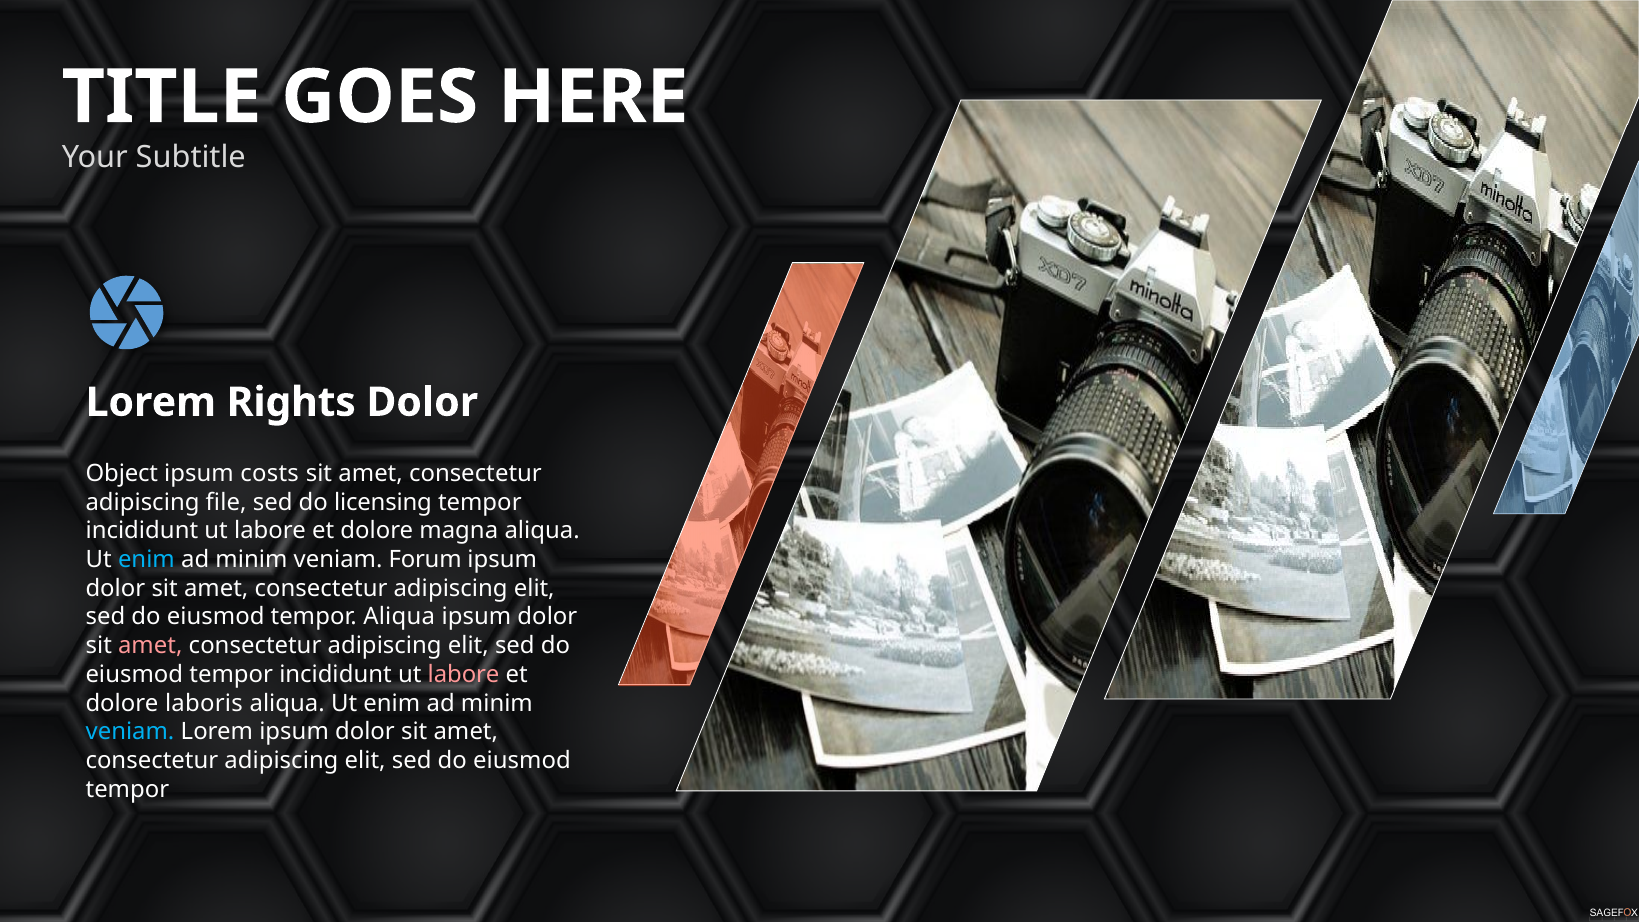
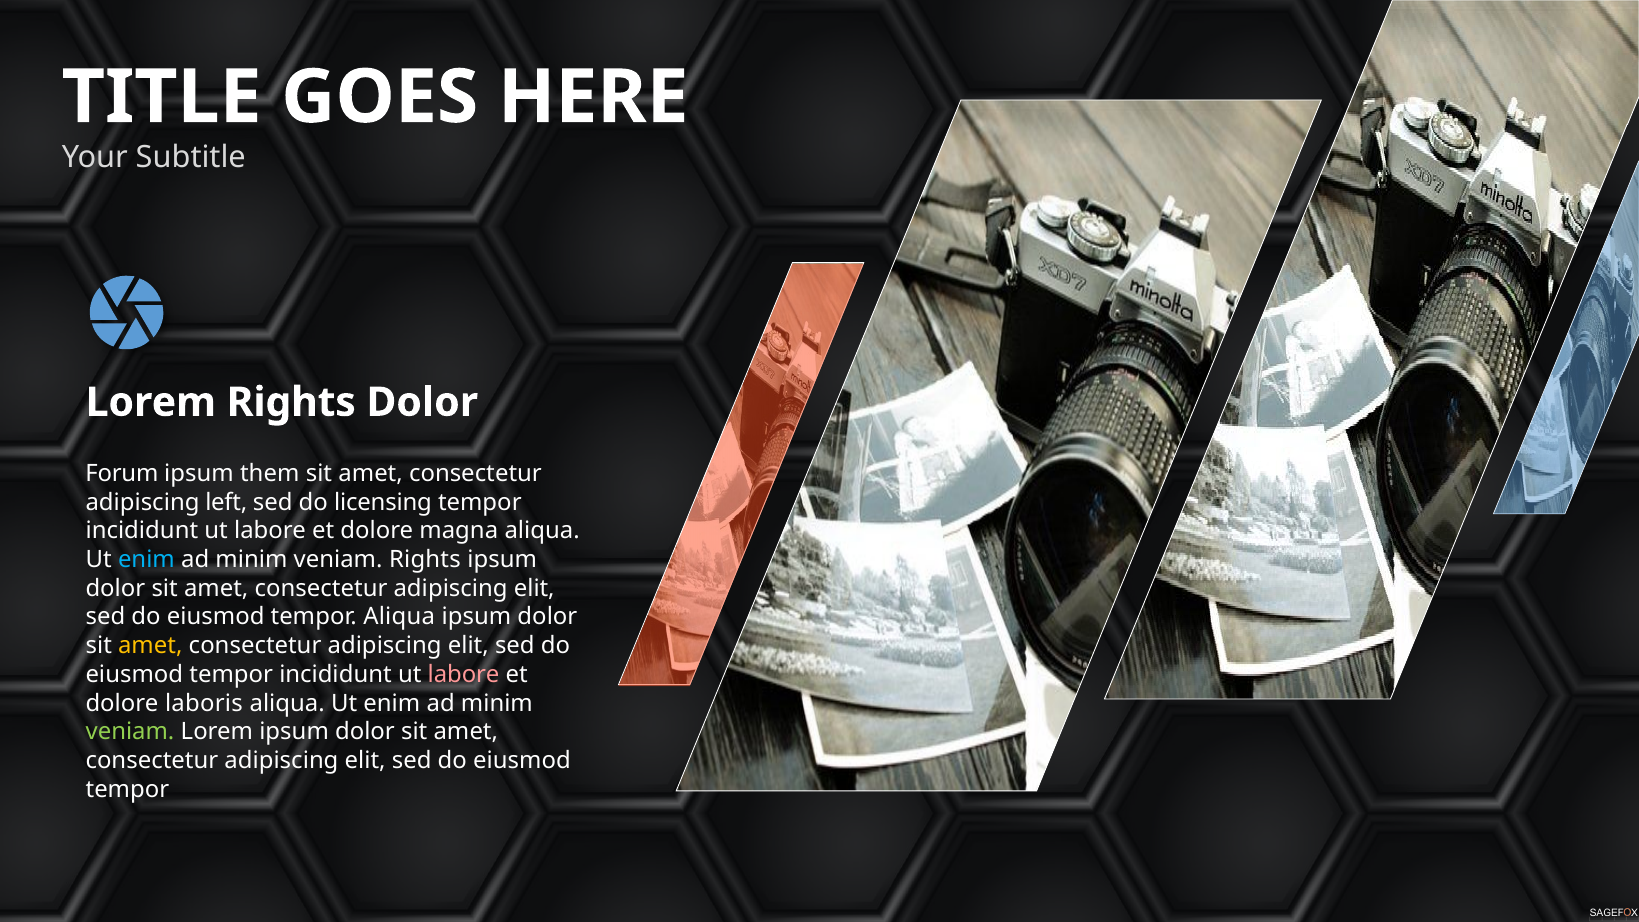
Object: Object -> Forum
costs: costs -> them
file: file -> left
veniam Forum: Forum -> Rights
amet at (150, 646) colour: pink -> yellow
veniam at (130, 732) colour: light blue -> light green
